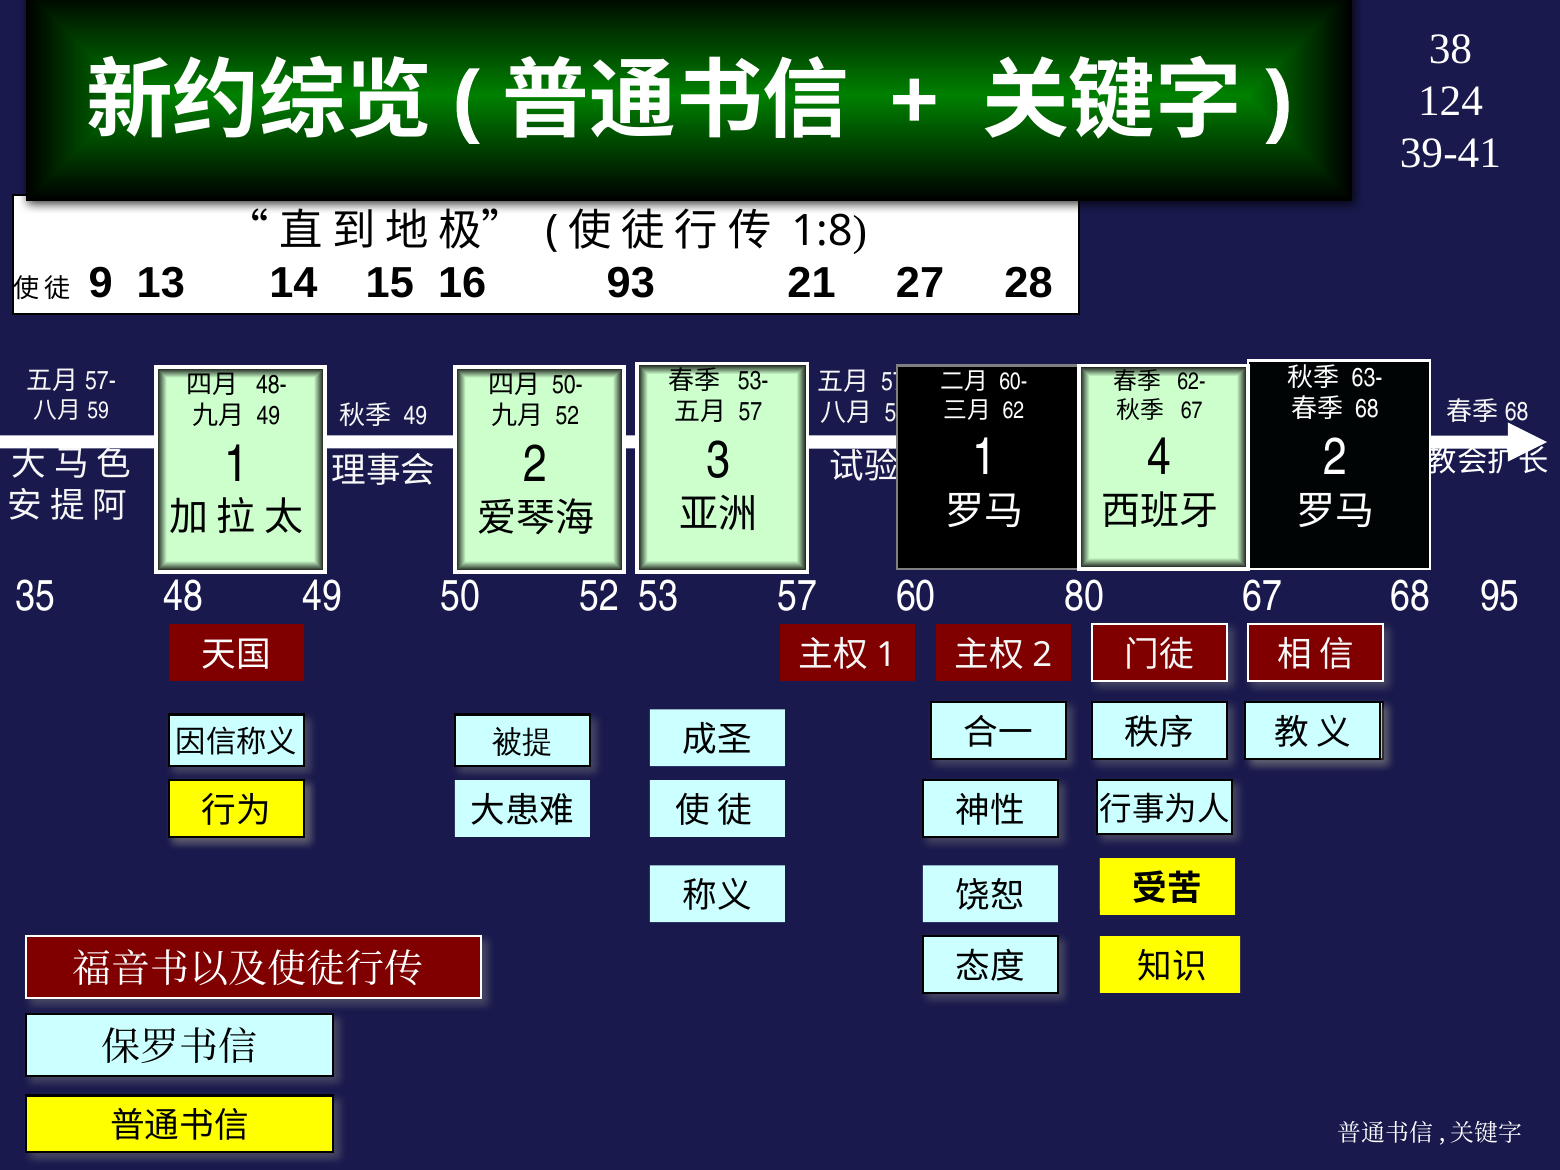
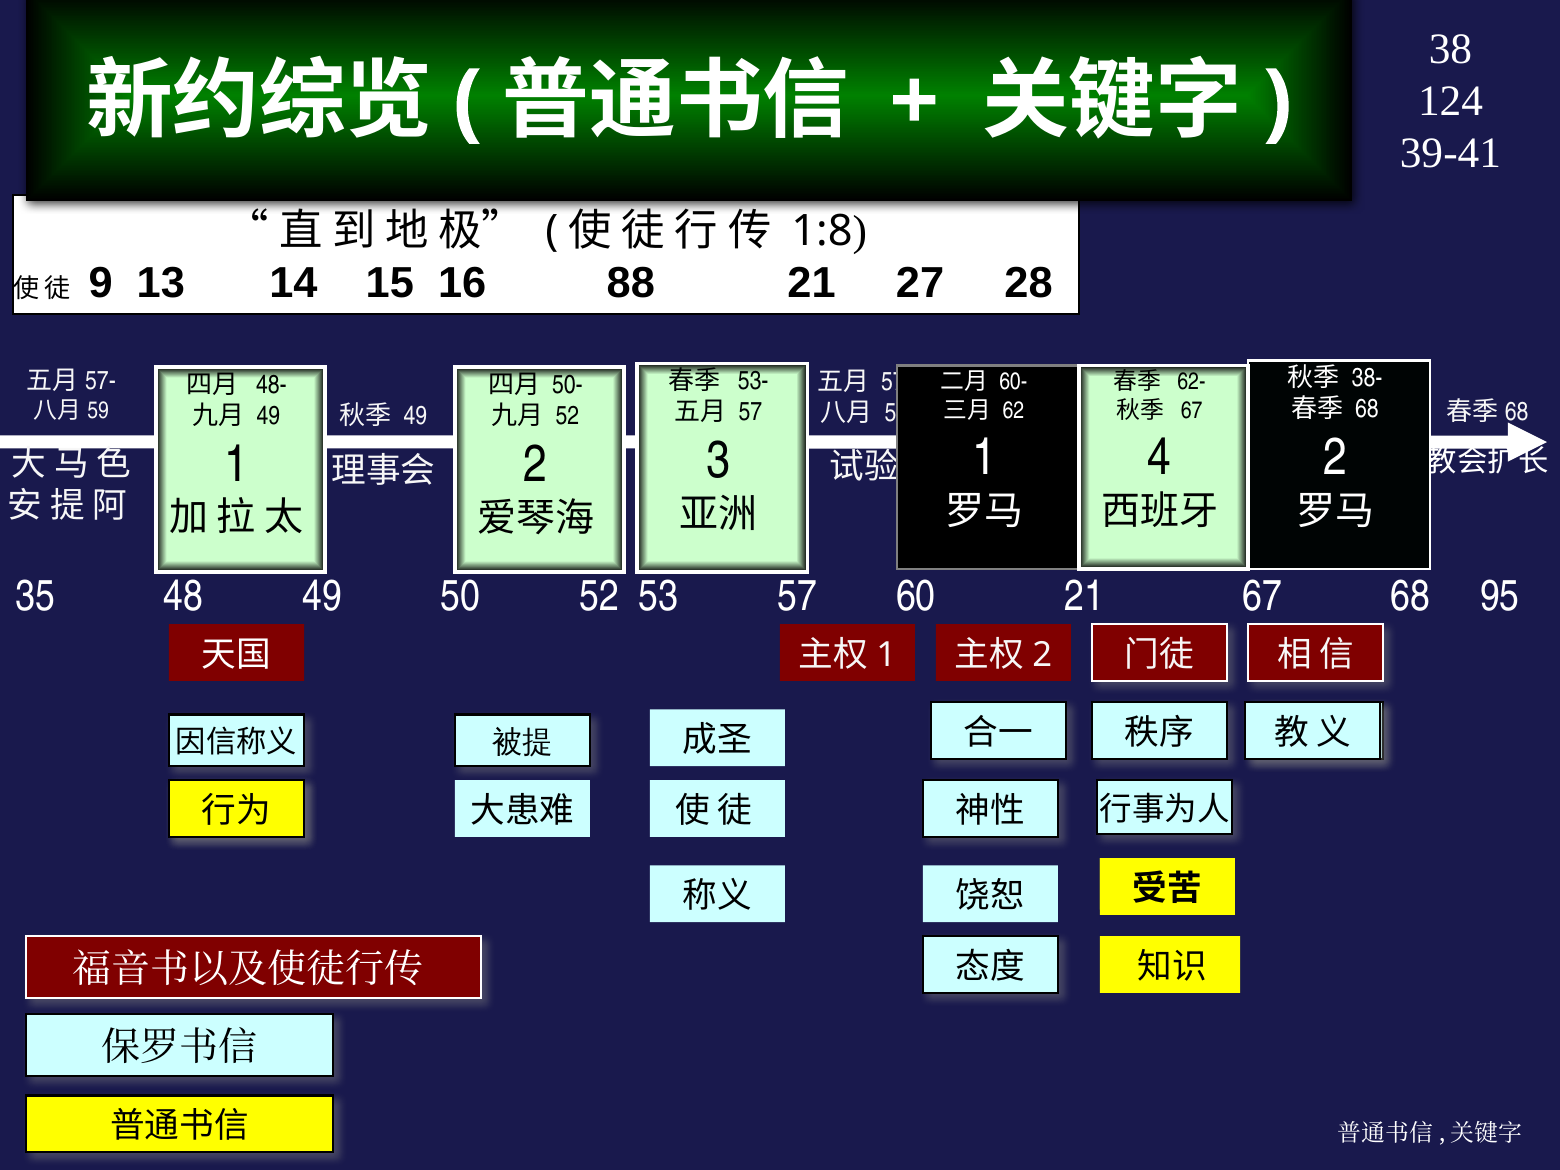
93: 93 -> 88
63-: 63- -> 38-
60 80: 80 -> 21
